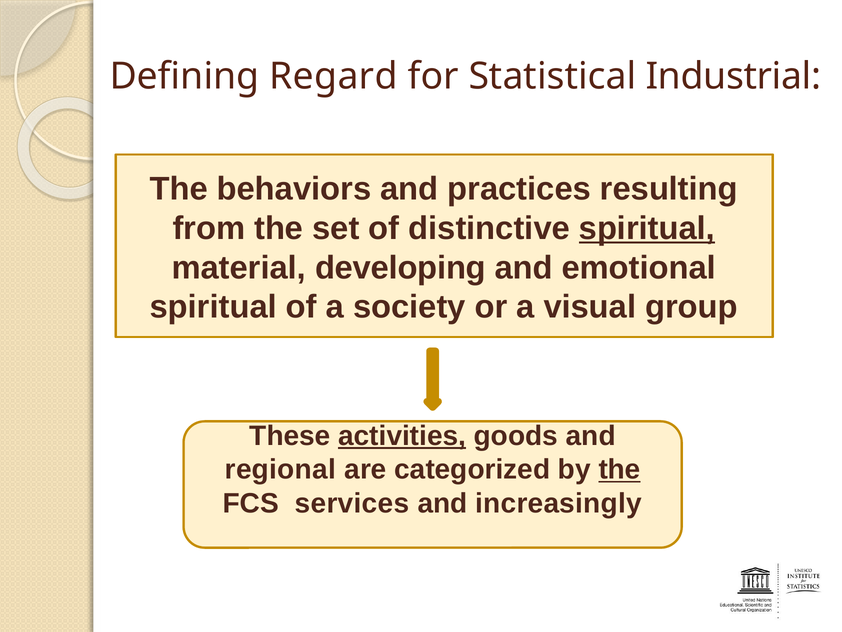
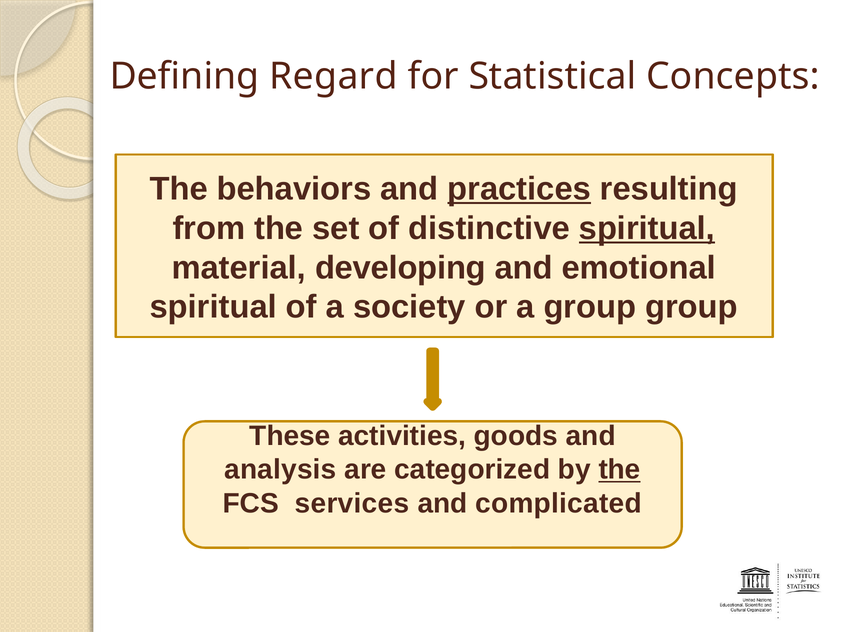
Industrial: Industrial -> Concepts
practices underline: none -> present
a visual: visual -> group
activities underline: present -> none
regional: regional -> analysis
increasingly: increasingly -> complicated
